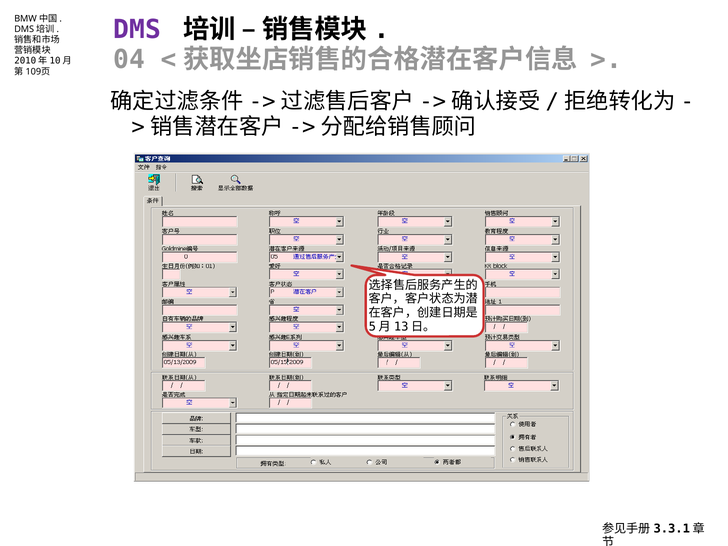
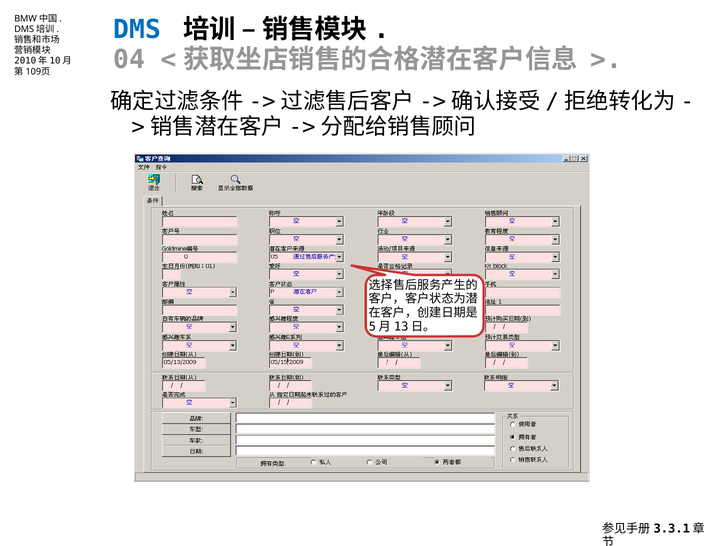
DMS colour: purple -> blue
